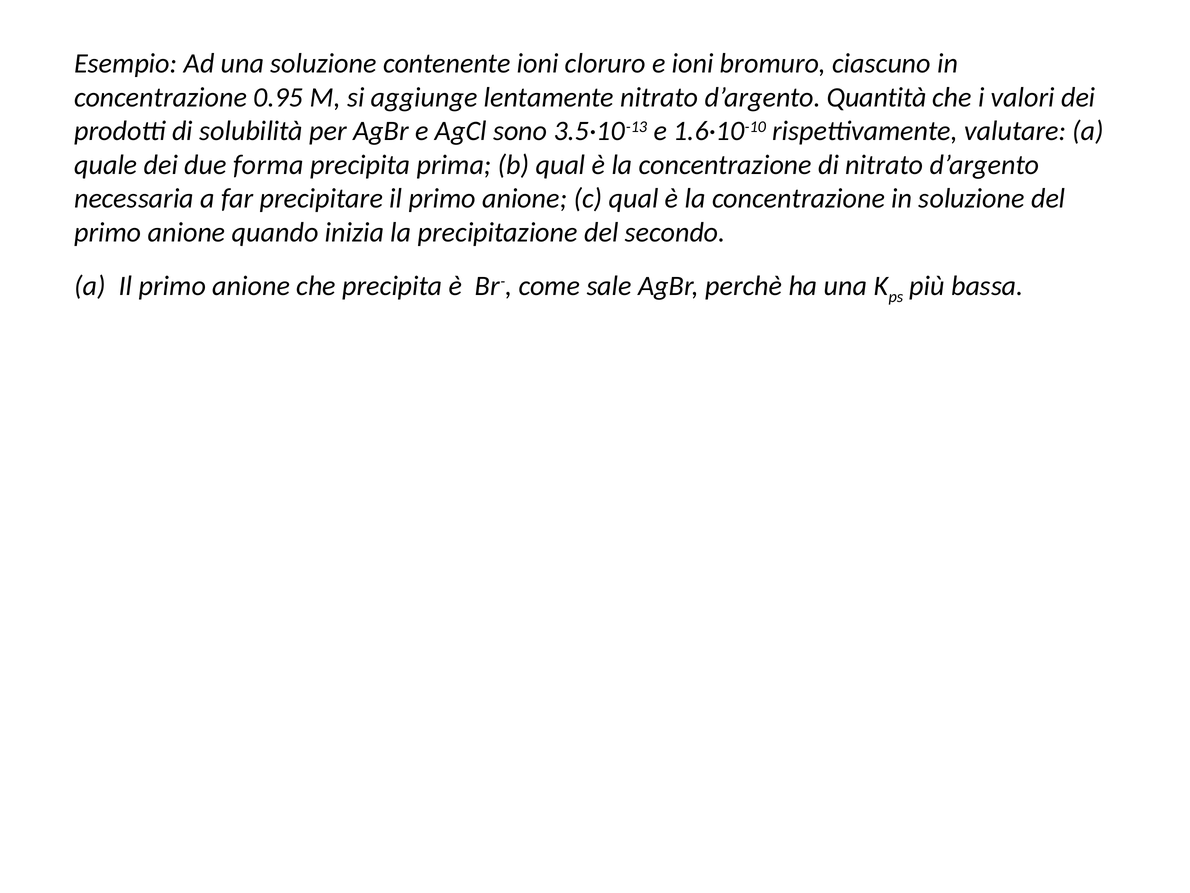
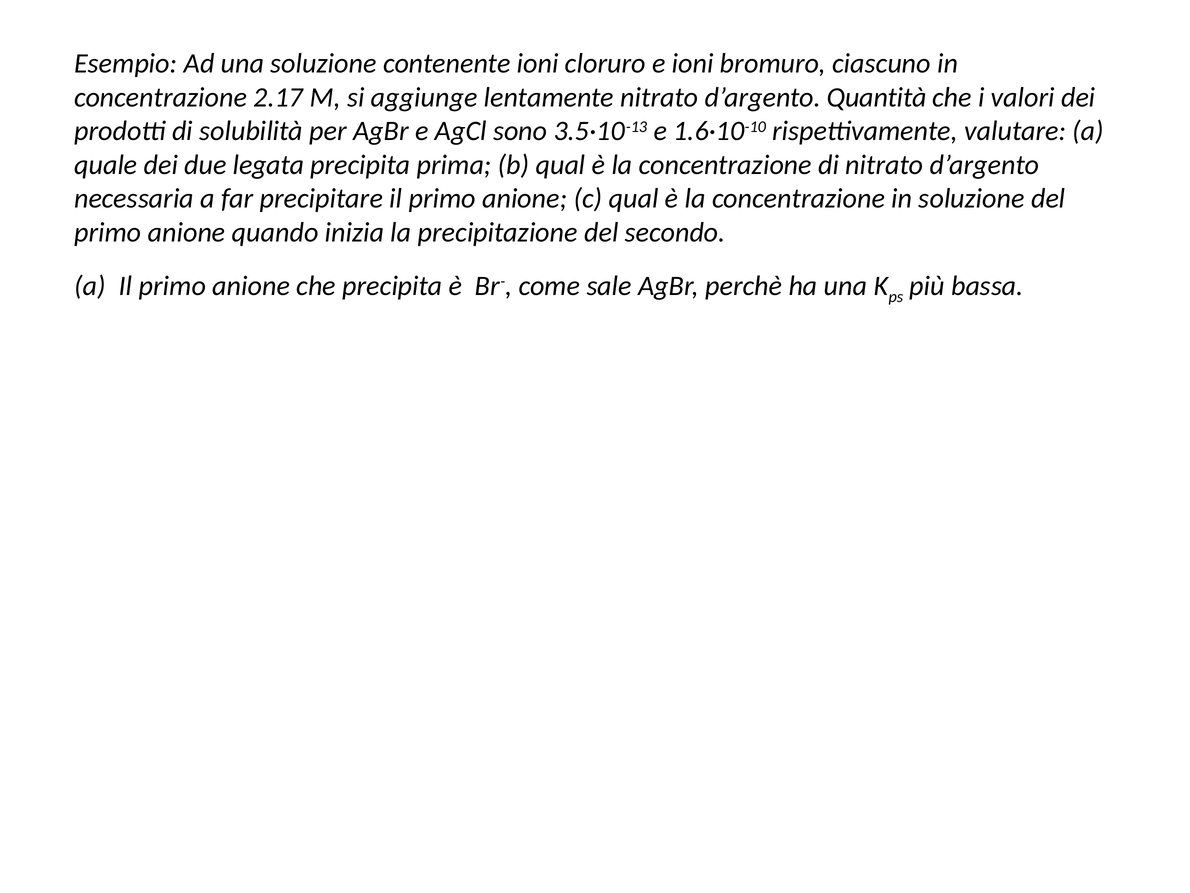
0.95: 0.95 -> 2.17
forma: forma -> legata
